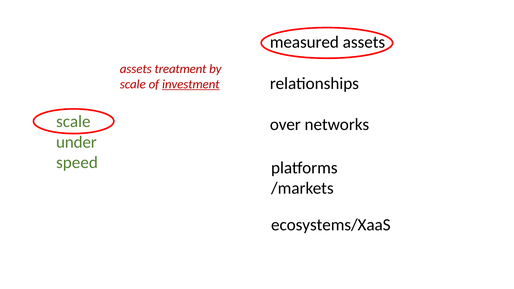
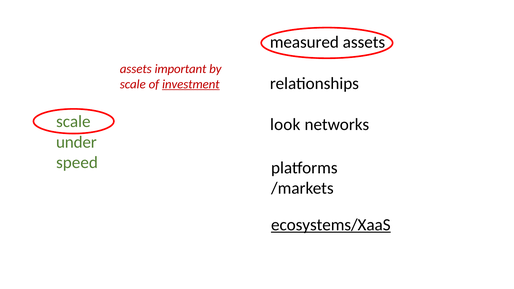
treatment: treatment -> important
over: over -> look
ecosystems/XaaS underline: none -> present
